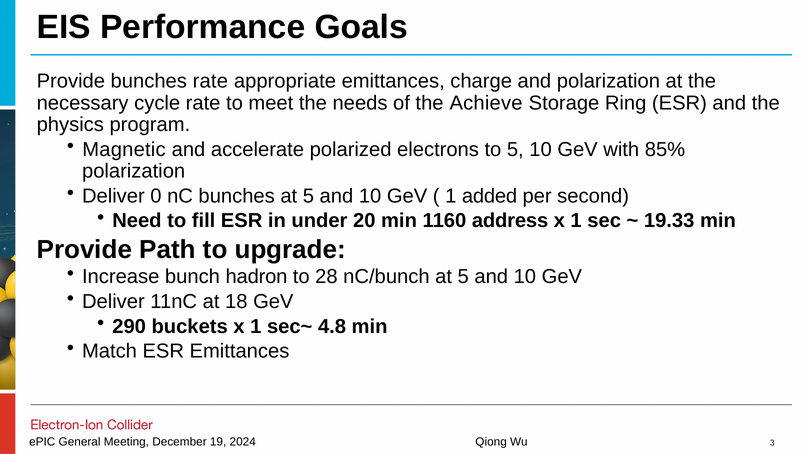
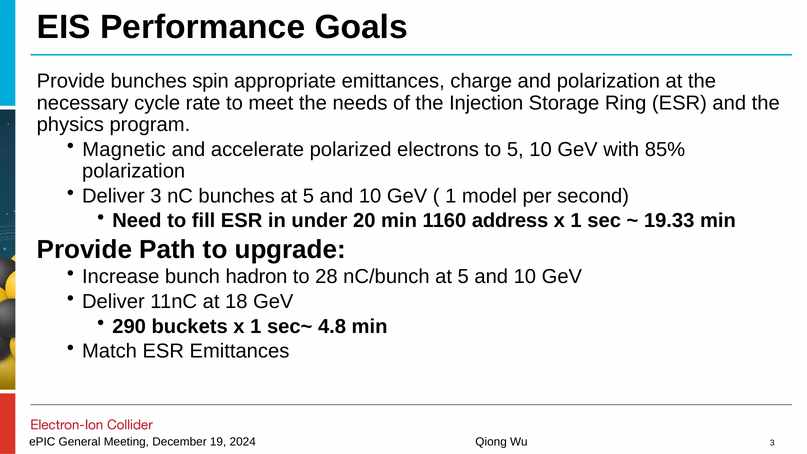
bunches rate: rate -> spin
Achieve: Achieve -> Injection
Deliver 0: 0 -> 3
added: added -> model
